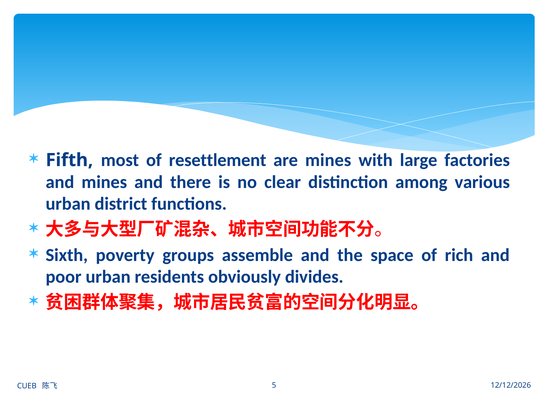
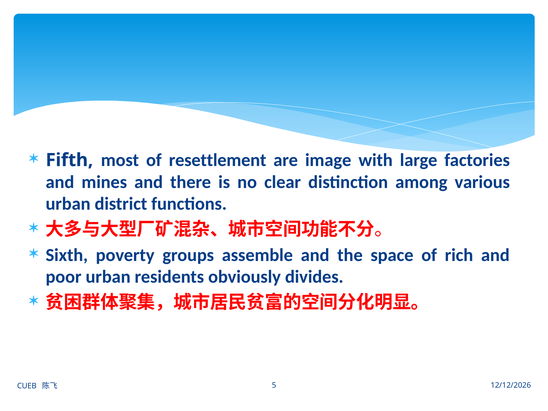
are mines: mines -> image
